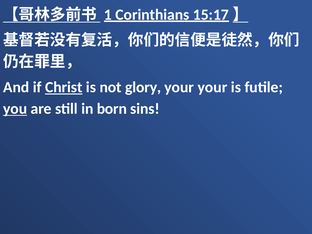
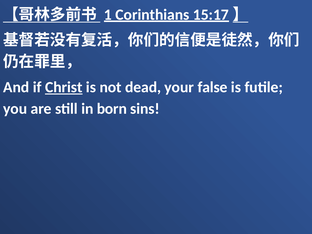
glory: glory -> dead
your your: your -> false
you underline: present -> none
